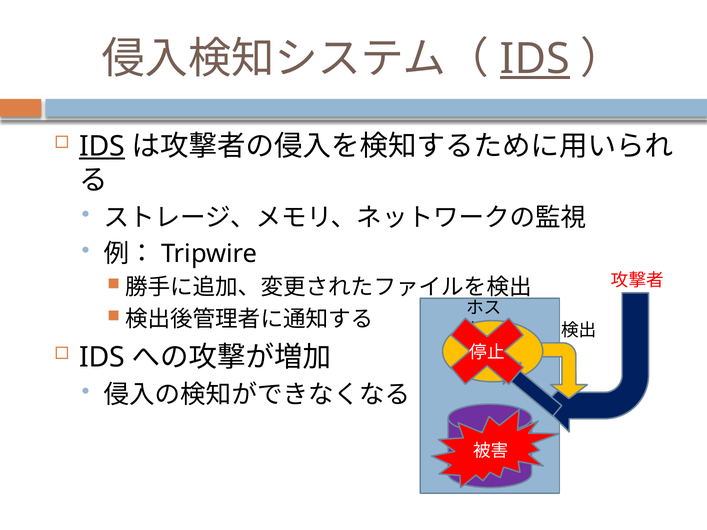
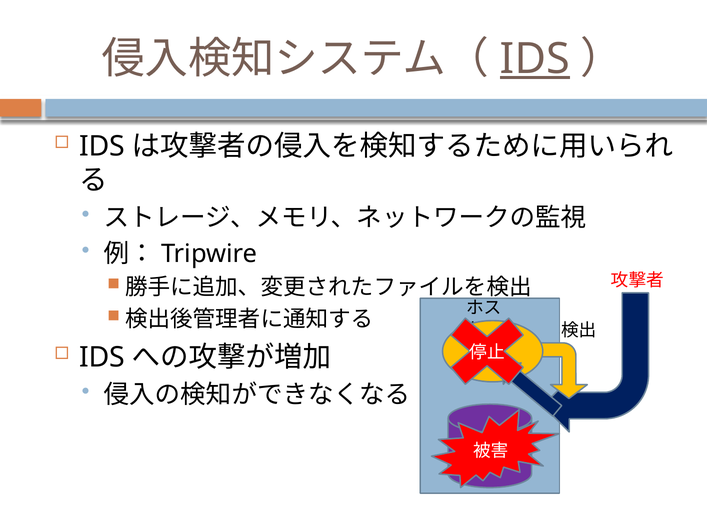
IDS at (102, 146) underline: present -> none
